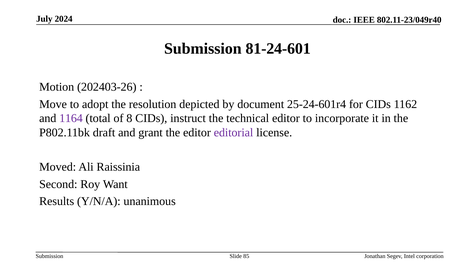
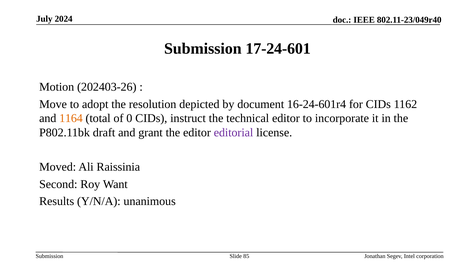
81-24-601: 81-24-601 -> 17-24-601
25-24-601r4: 25-24-601r4 -> 16-24-601r4
1164 colour: purple -> orange
8: 8 -> 0
